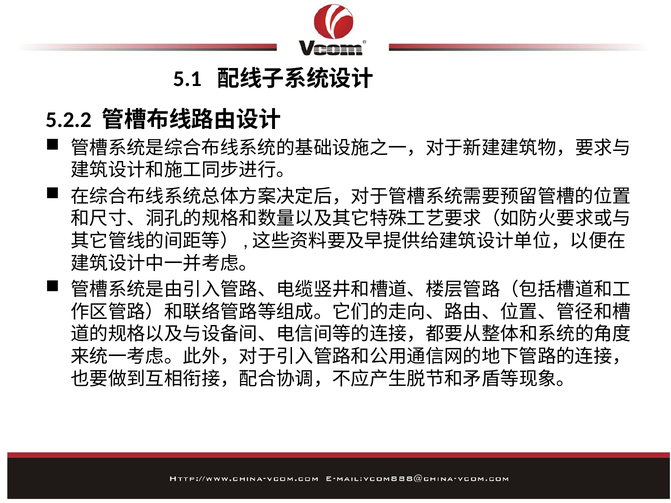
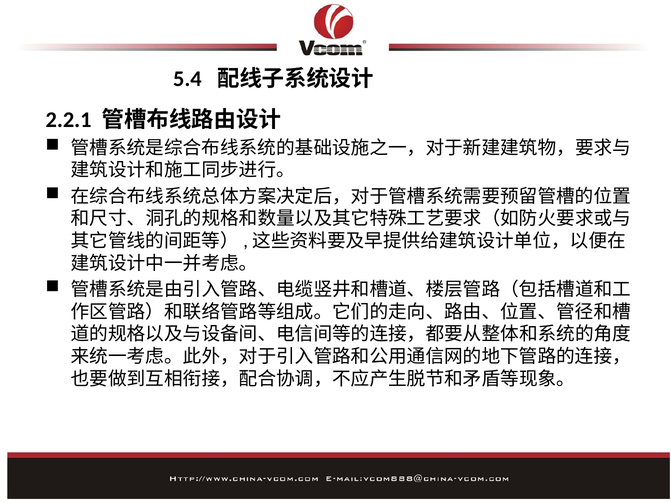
5.1: 5.1 -> 5.4
5.2.2: 5.2.2 -> 2.2.1
